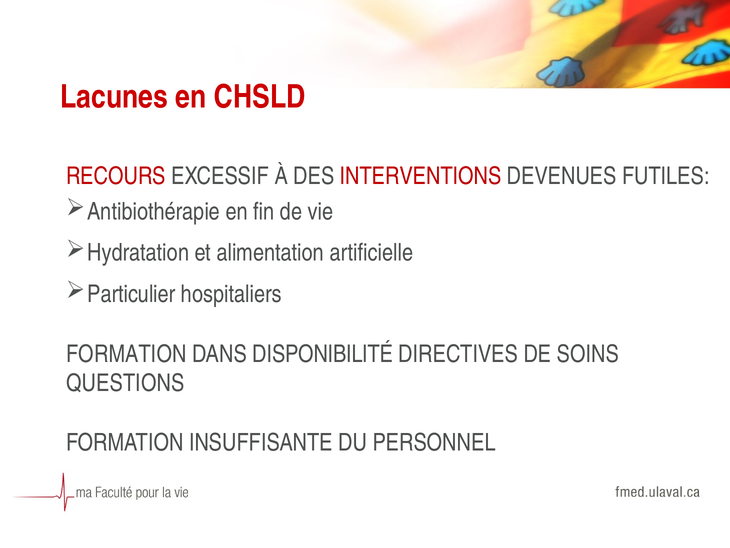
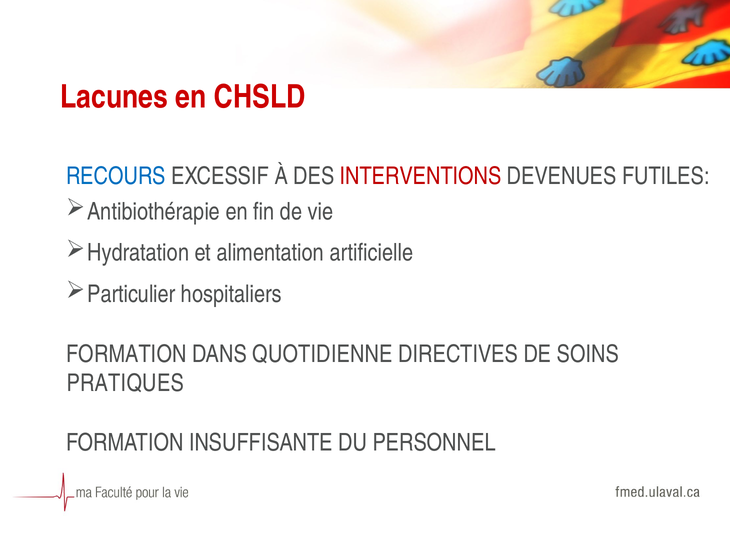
RECOURS colour: red -> blue
DISPONIBILITÉ: DISPONIBILITÉ -> QUOTIDIENNE
QUESTIONS: QUESTIONS -> PRATIQUES
